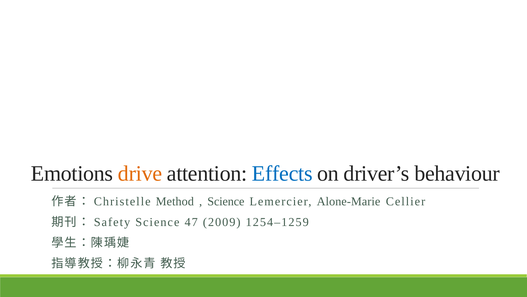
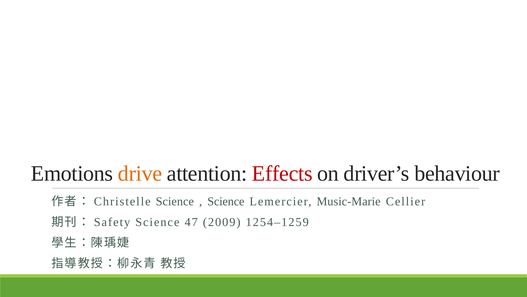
Effects colour: blue -> red
Method at (175, 201): Method -> Science
Alone-Marie: Alone-Marie -> Music-Marie
